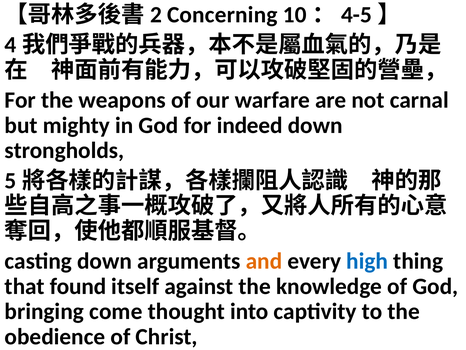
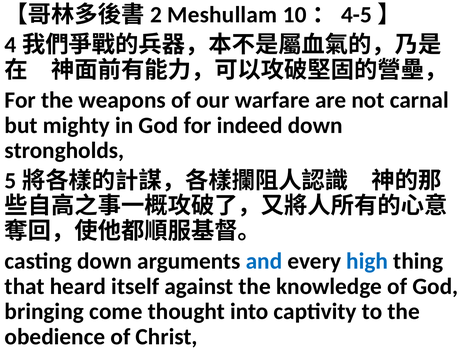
Concerning: Concerning -> Meshullam
and colour: orange -> blue
found: found -> heard
